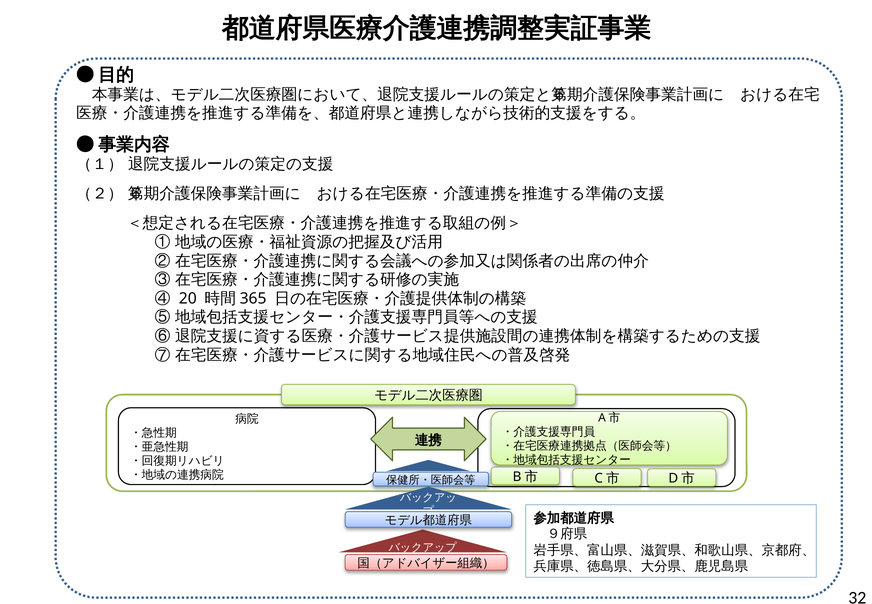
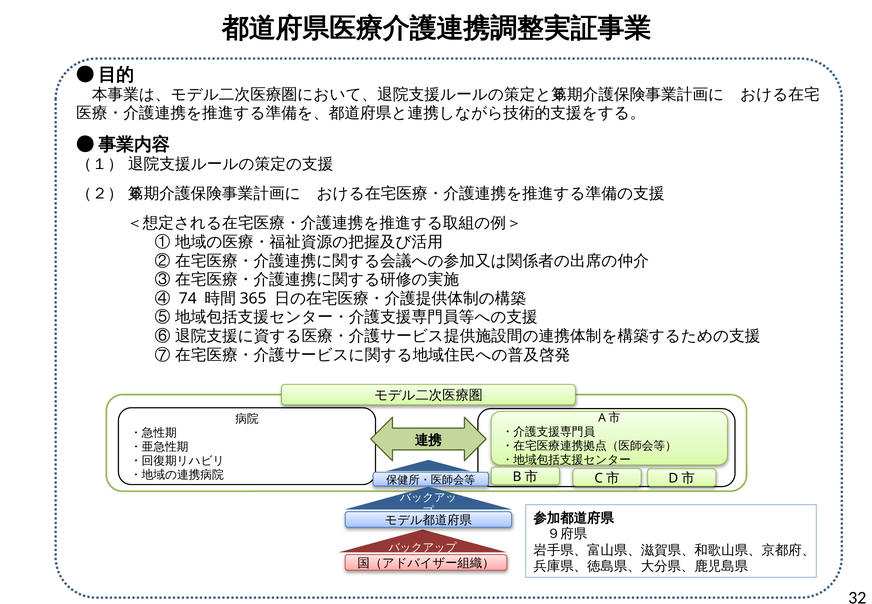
20: 20 -> 74
